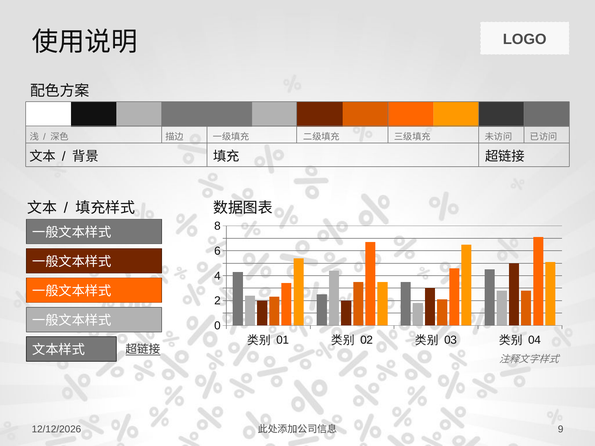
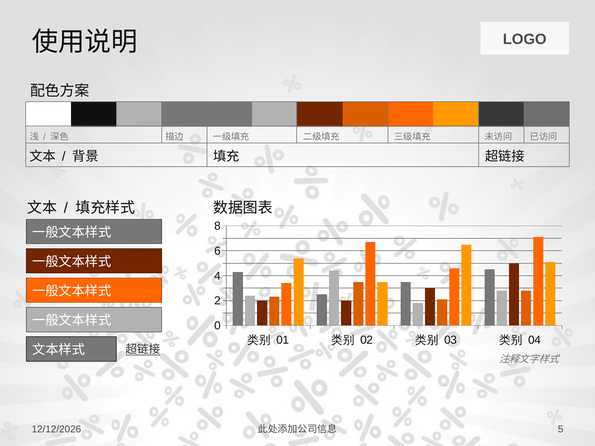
9: 9 -> 5
